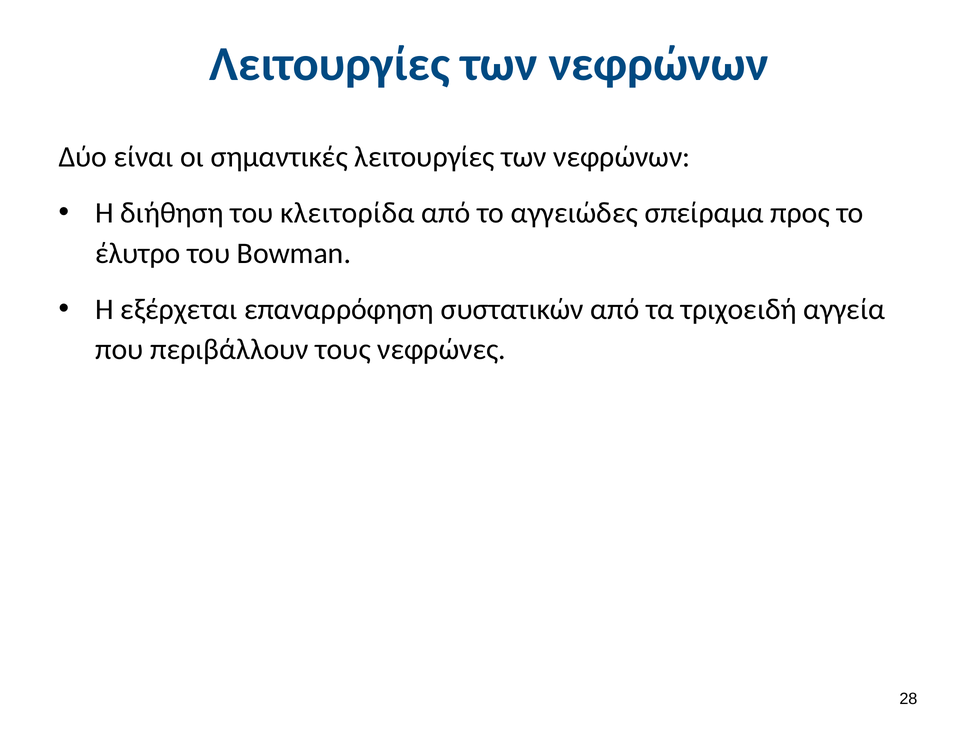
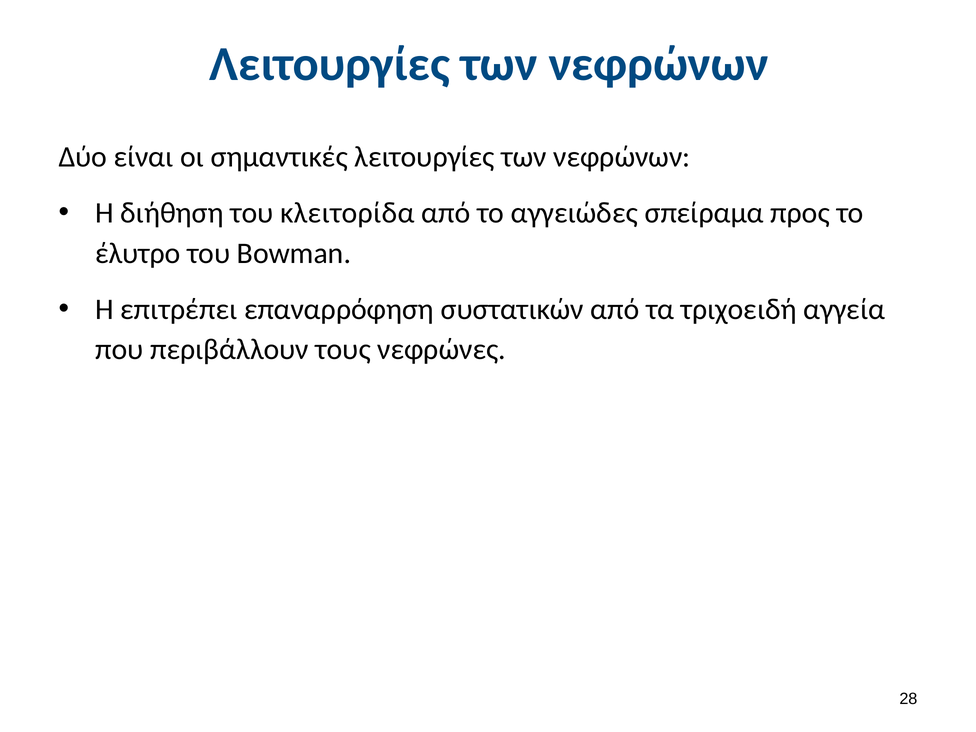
εξέρχεται: εξέρχεται -> επιτρέπει
